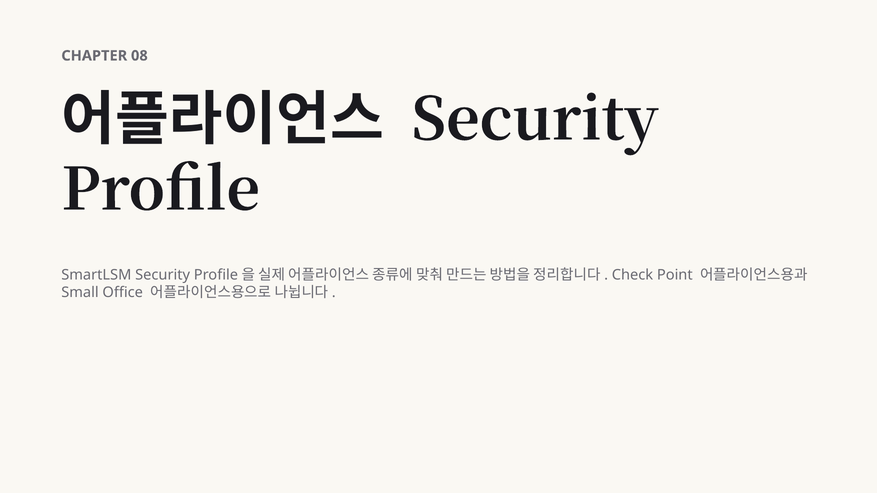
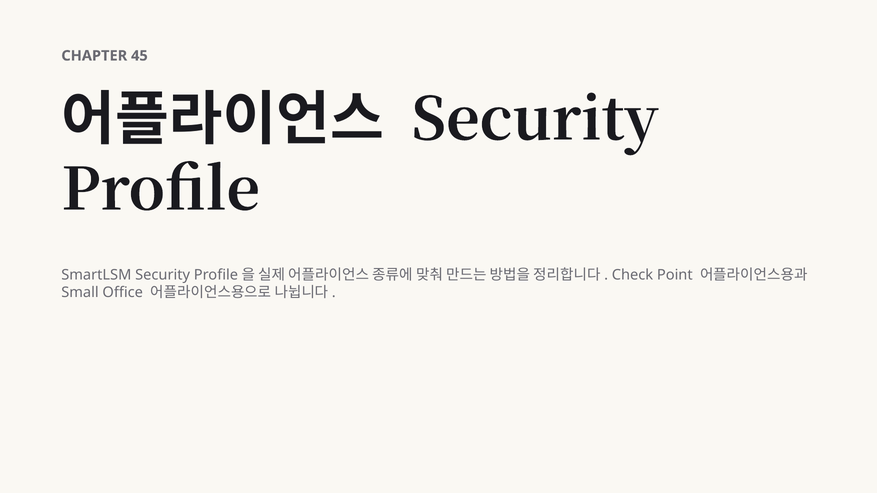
08: 08 -> 45
